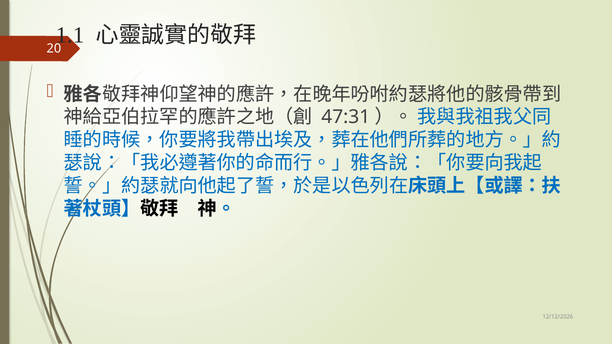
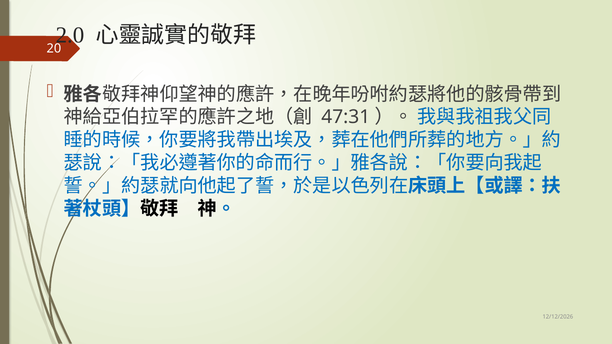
1.1: 1.1 -> 2.0
